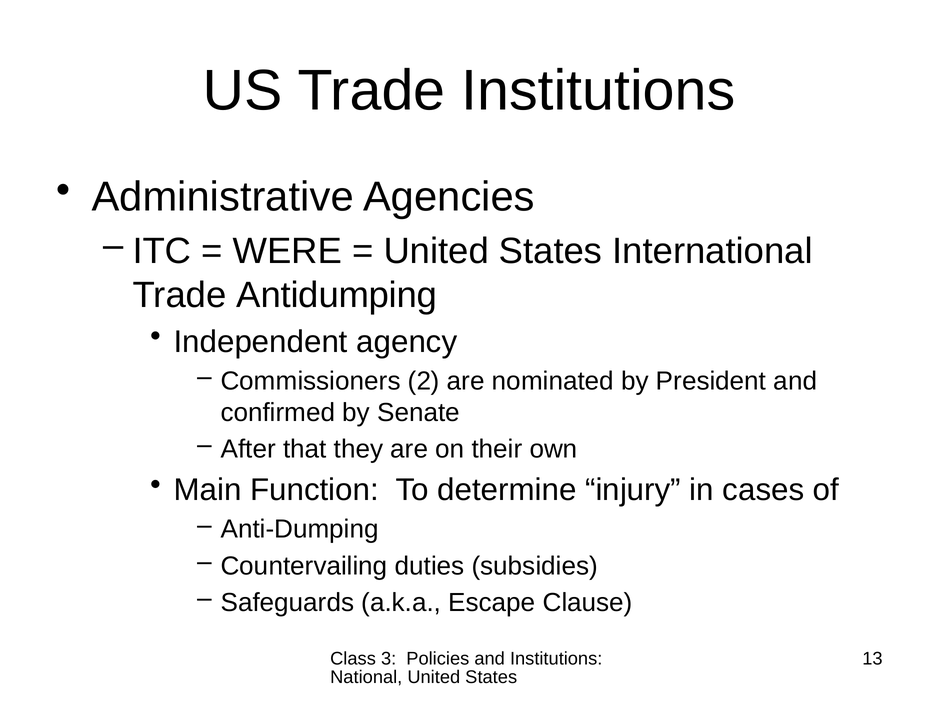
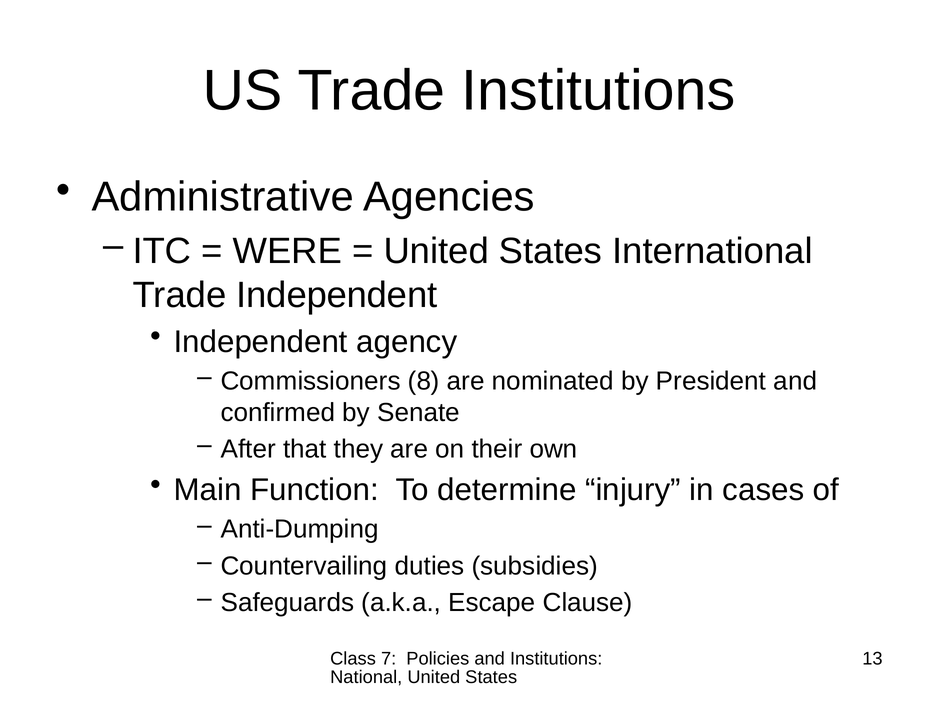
Trade Antidumping: Antidumping -> Independent
2: 2 -> 8
3: 3 -> 7
